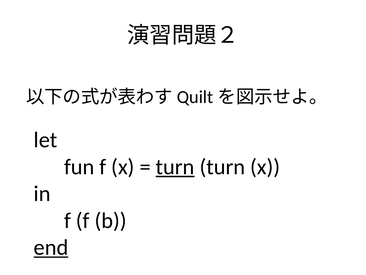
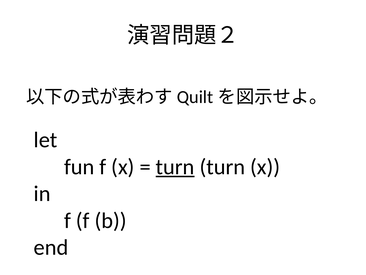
end underline: present -> none
